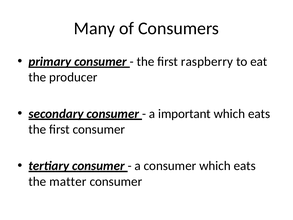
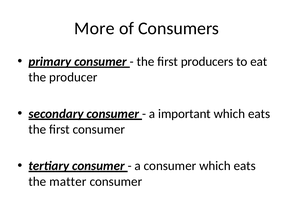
Many: Many -> More
raspberry: raspberry -> producers
